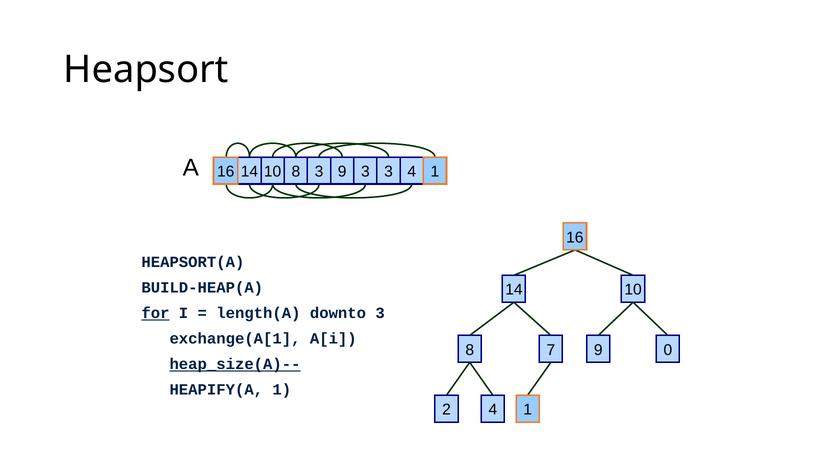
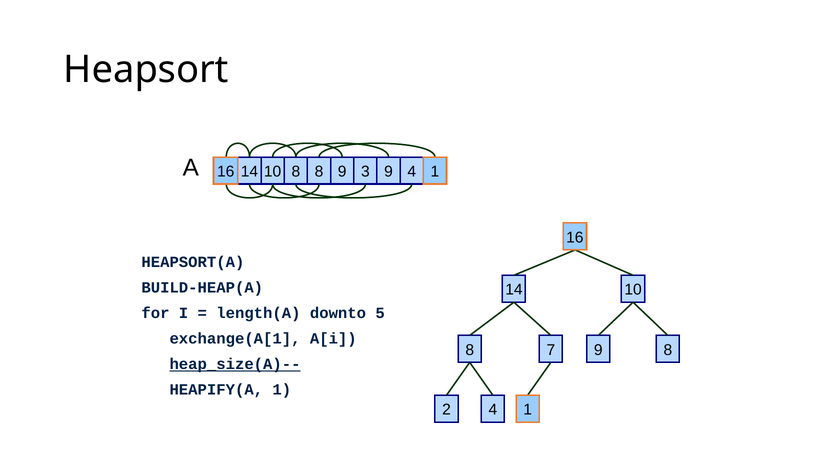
14 3: 3 -> 8
3 3: 3 -> 9
for underline: present -> none
downto 3: 3 -> 5
8 0: 0 -> 8
